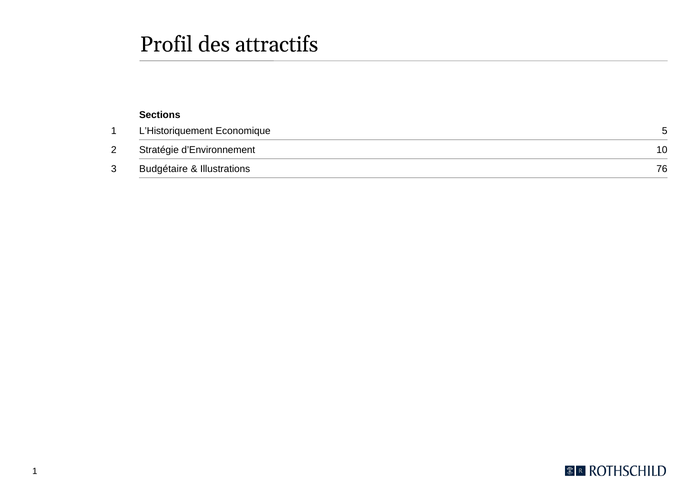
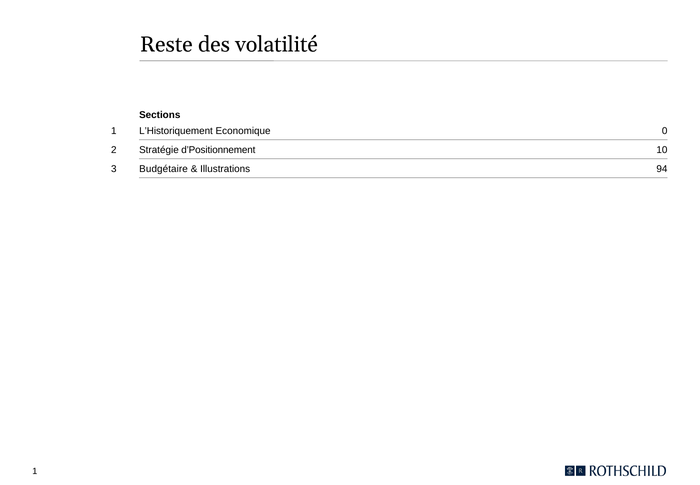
Profil: Profil -> Reste
attractifs: attractifs -> volatilité
5: 5 -> 0
d’Environnement: d’Environnement -> d’Positionnement
76: 76 -> 94
